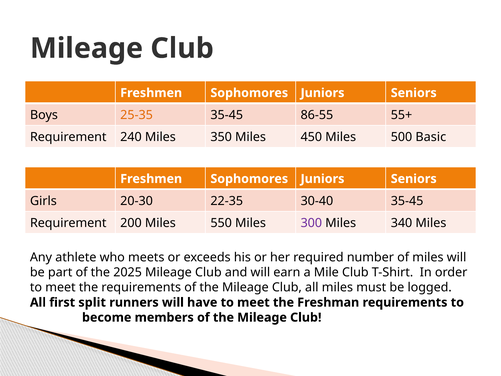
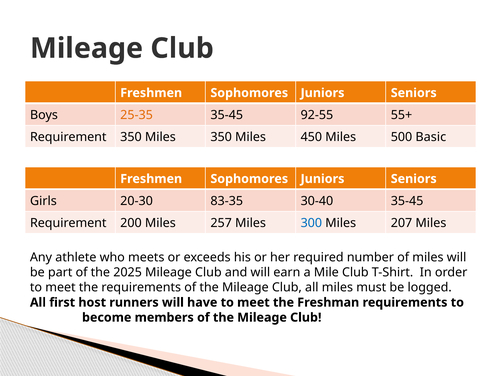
86-55: 86-55 -> 92-55
Requirement 240: 240 -> 350
22-35: 22-35 -> 83-35
550: 550 -> 257
300 colour: purple -> blue
340: 340 -> 207
split: split -> host
